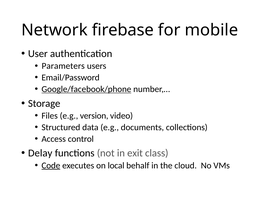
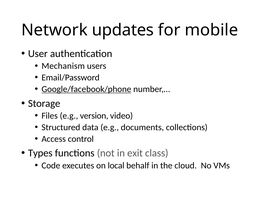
firebase: firebase -> updates
Parameters: Parameters -> Mechanism
Delay: Delay -> Types
Code underline: present -> none
